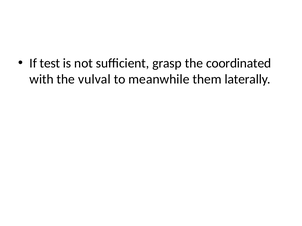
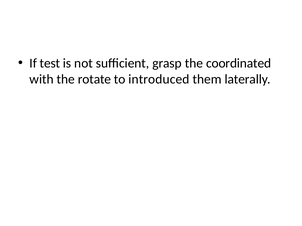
vulval: vulval -> rotate
meanwhile: meanwhile -> introduced
